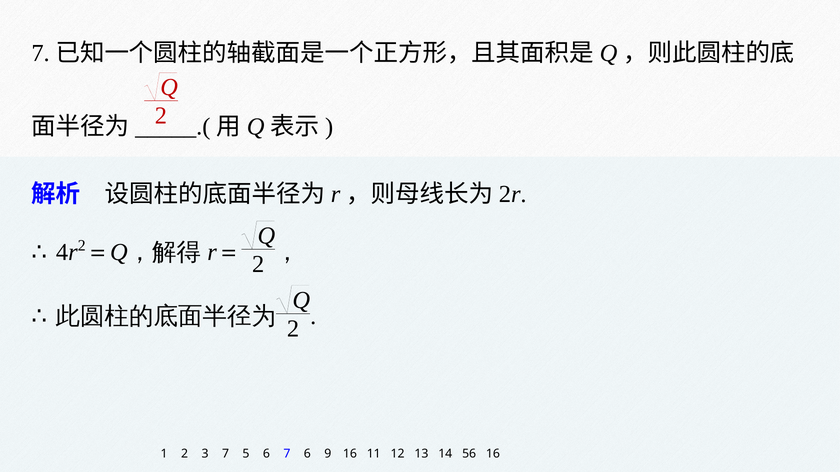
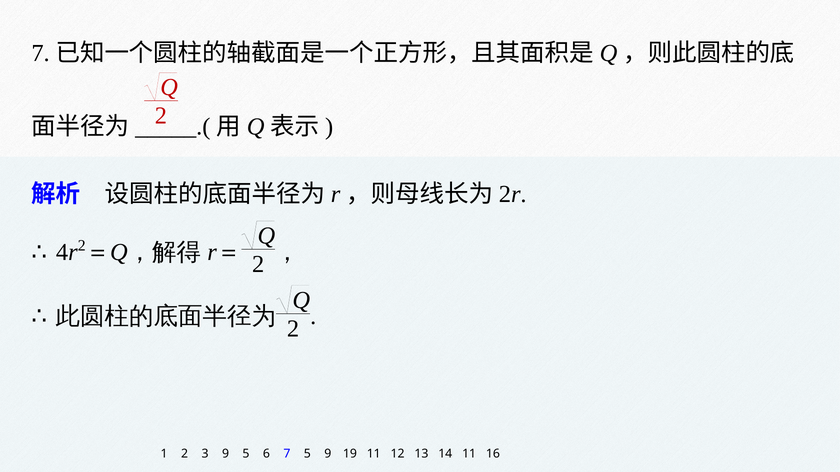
3 7: 7 -> 9
7 6: 6 -> 5
9 16: 16 -> 19
14 56: 56 -> 11
